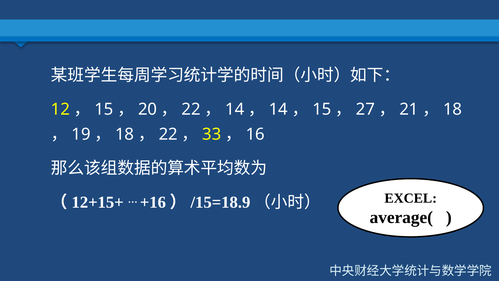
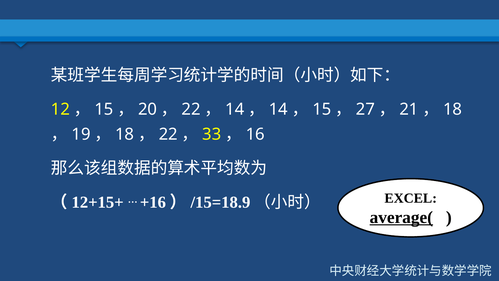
average( underline: none -> present
